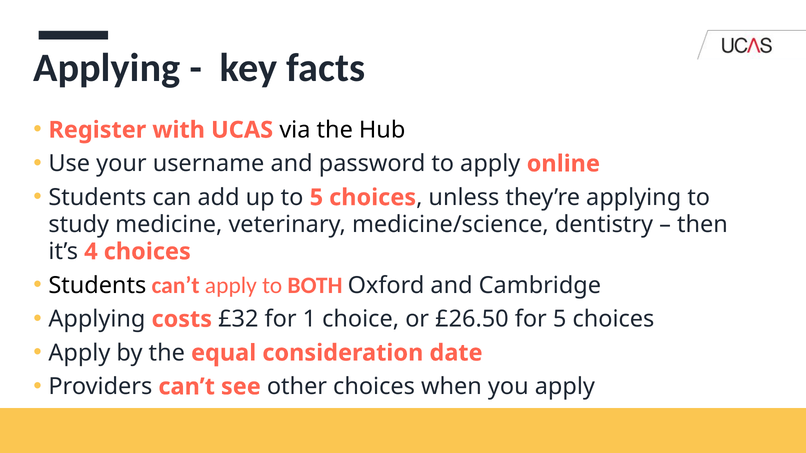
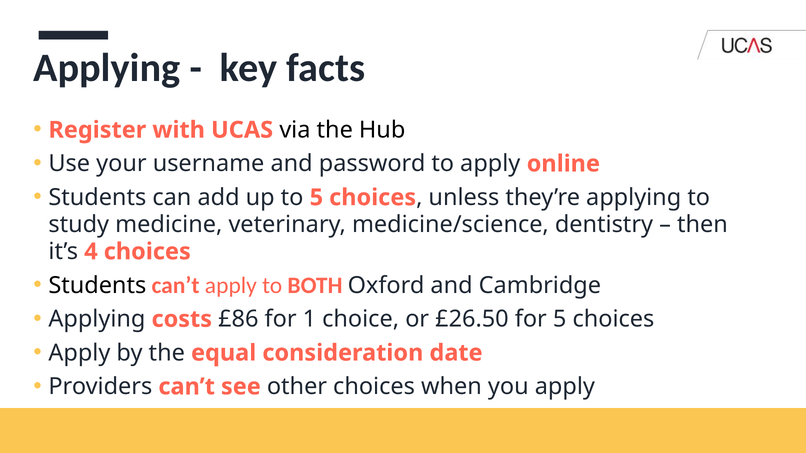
£32: £32 -> £86
